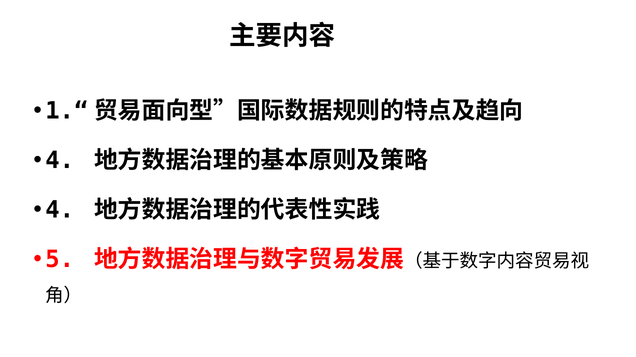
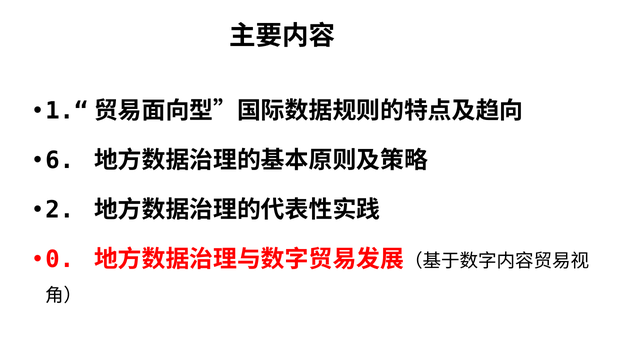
4 at (60, 161): 4 -> 6
4 at (60, 210): 4 -> 2
5: 5 -> 0
